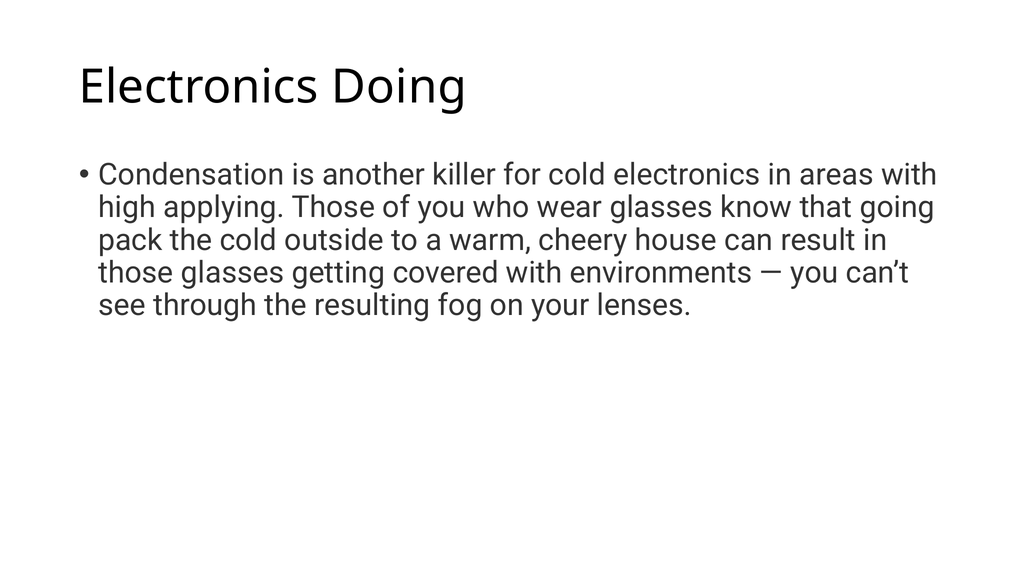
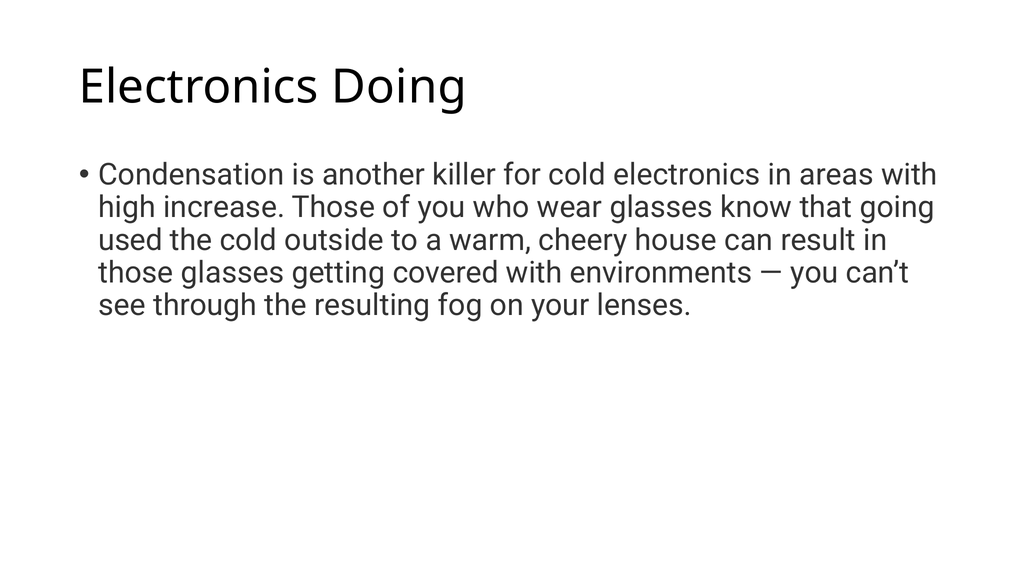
applying: applying -> increase
pack: pack -> used
